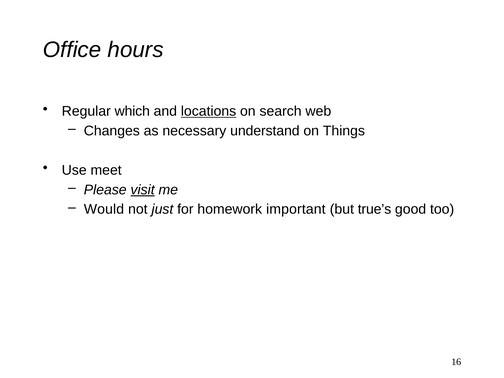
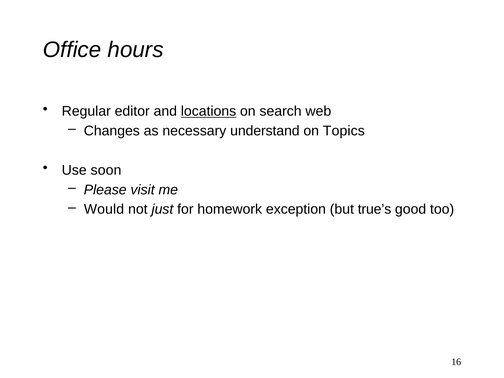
which: which -> editor
Things: Things -> Topics
meet: meet -> soon
visit underline: present -> none
important: important -> exception
